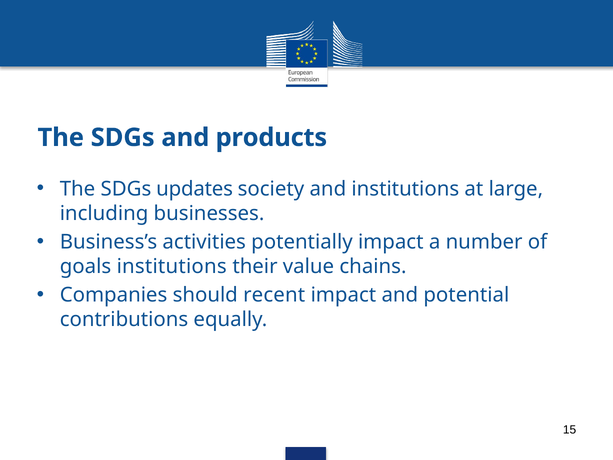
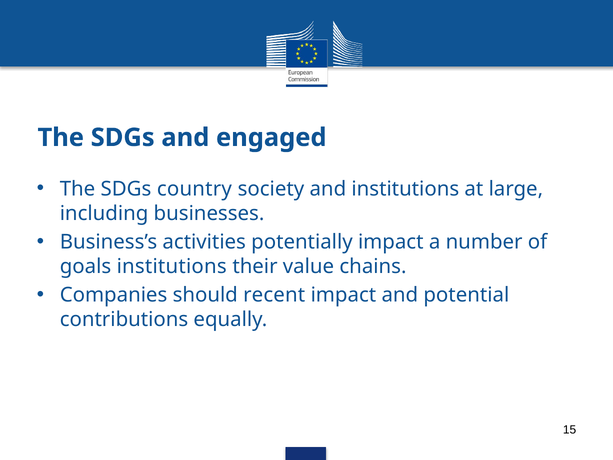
products: products -> engaged
updates: updates -> country
